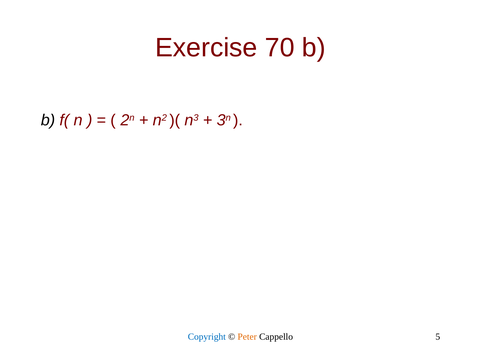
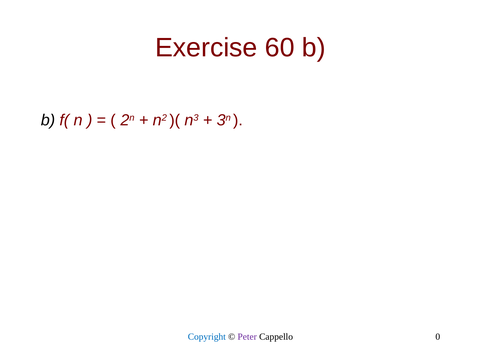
70: 70 -> 60
Peter colour: orange -> purple
5: 5 -> 0
